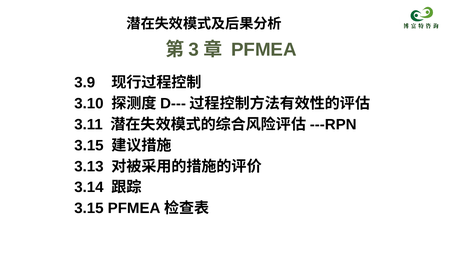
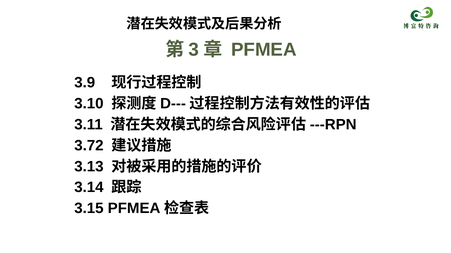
3.15 at (89, 146): 3.15 -> 3.72
